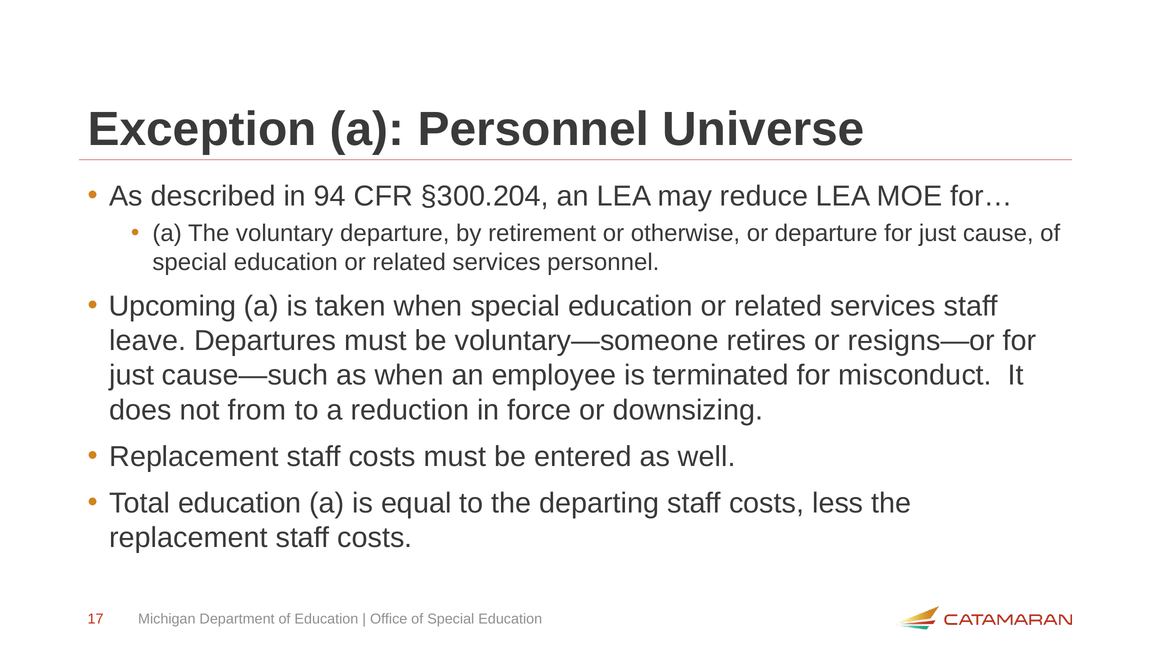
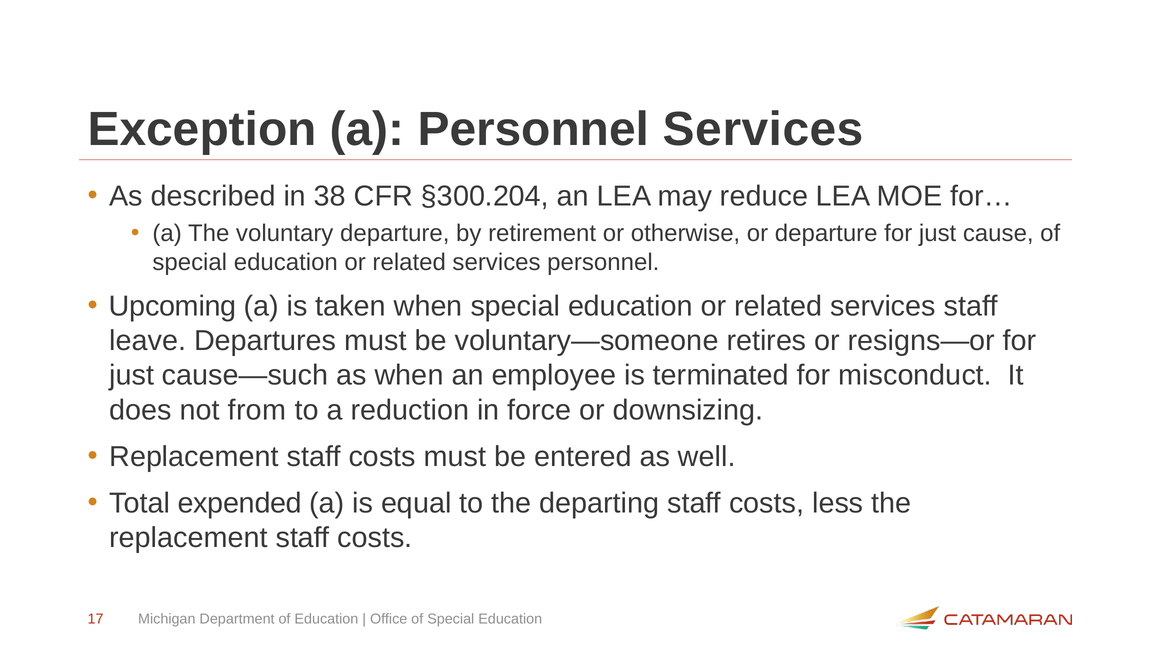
Personnel Universe: Universe -> Services
94: 94 -> 38
Total education: education -> expended
